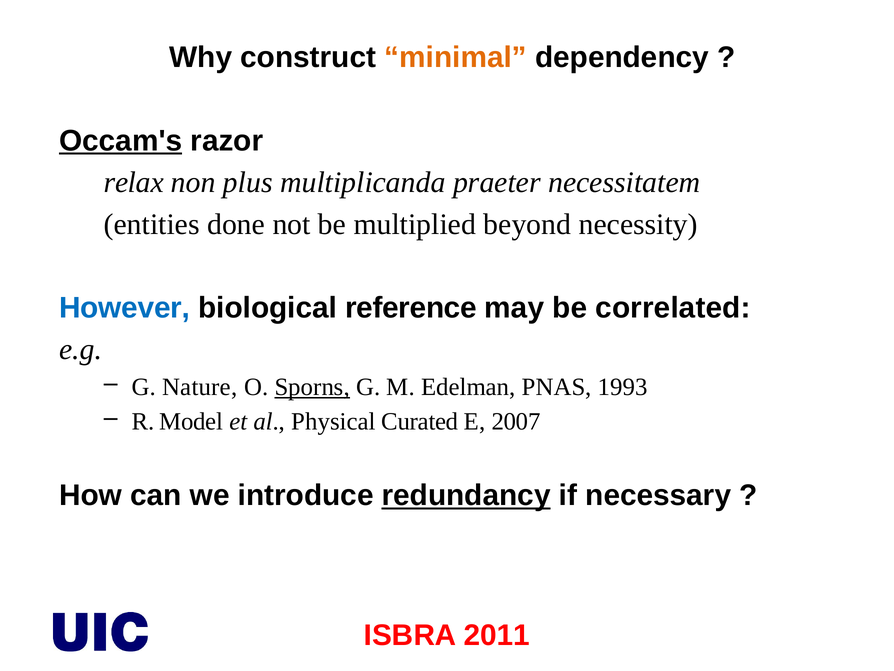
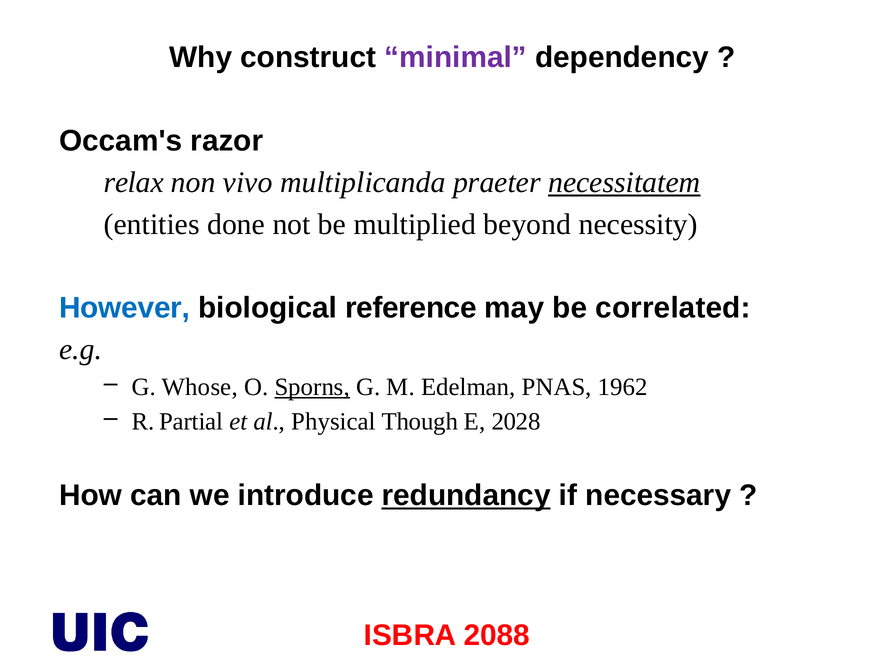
minimal colour: orange -> purple
Occam's underline: present -> none
plus: plus -> vivo
necessitatem underline: none -> present
Nature: Nature -> Whose
1993: 1993 -> 1962
Model: Model -> Partial
Curated: Curated -> Though
2007: 2007 -> 2028
2011: 2011 -> 2088
